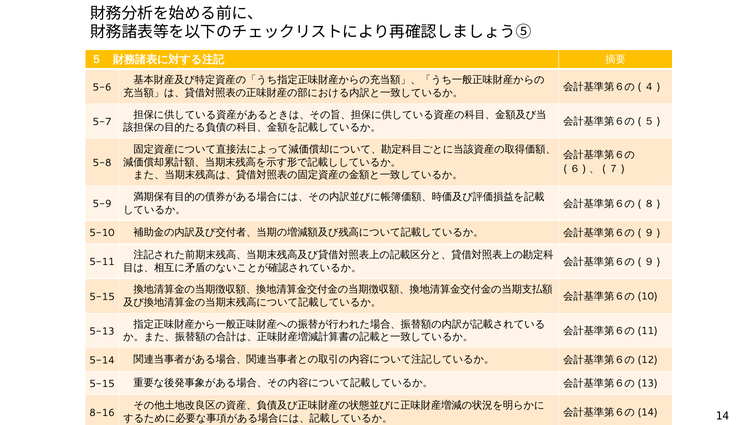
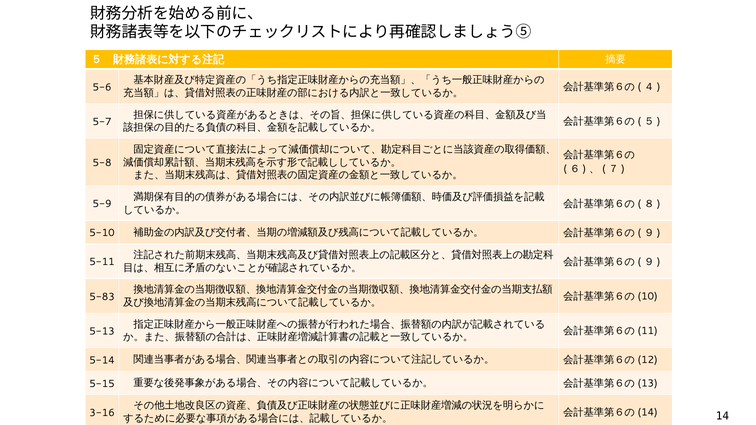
5-15 at (102, 297): 5-15 -> 5-83
8-16: 8-16 -> 3-16
